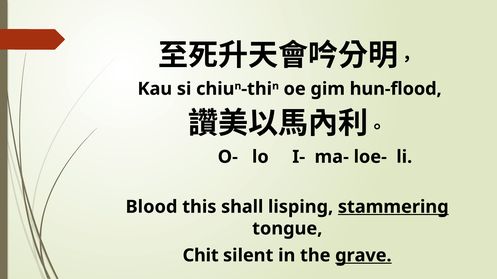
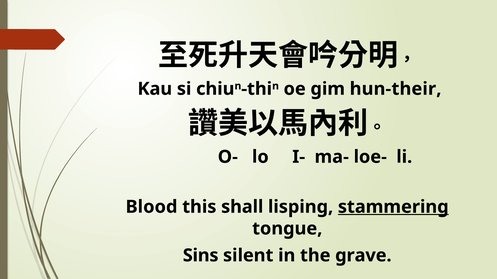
hun-flood: hun-flood -> hun-their
Chit: Chit -> Sins
grave underline: present -> none
